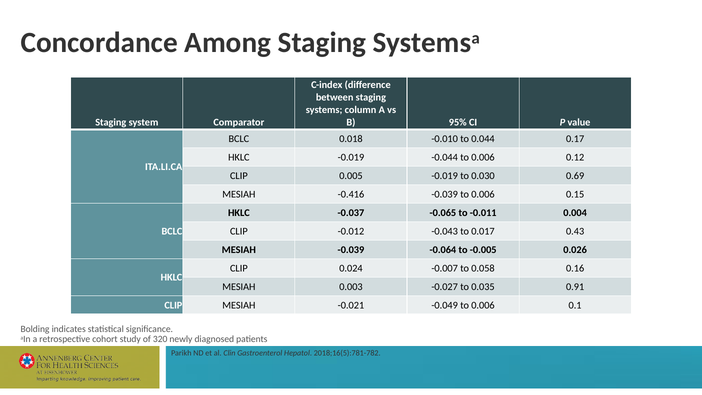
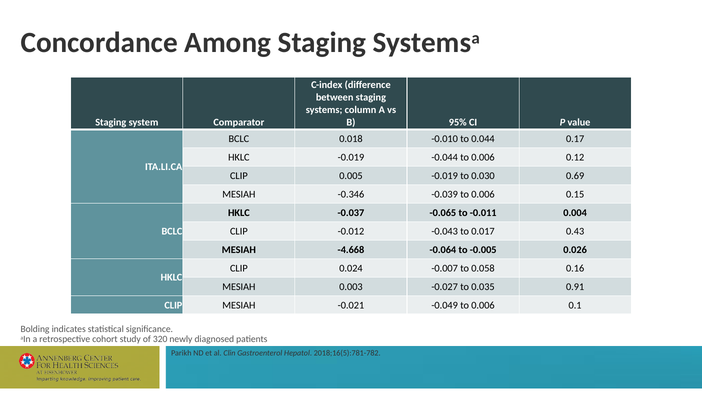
-0.416: -0.416 -> -0.346
MESIAH -0.039: -0.039 -> -4.668
